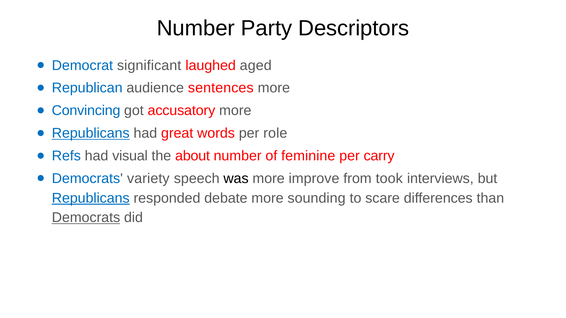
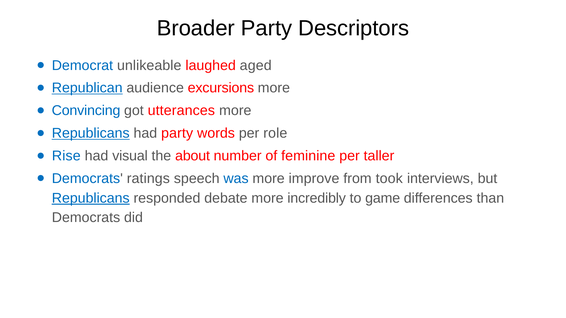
Number at (196, 28): Number -> Broader
significant: significant -> unlikeable
Republican underline: none -> present
sentences: sentences -> excursions
accusatory: accusatory -> utterances
had great: great -> party
Refs: Refs -> Rise
carry: carry -> taller
variety: variety -> ratings
was colour: black -> blue
sounding: sounding -> incredibly
scare: scare -> game
Democrats at (86, 218) underline: present -> none
